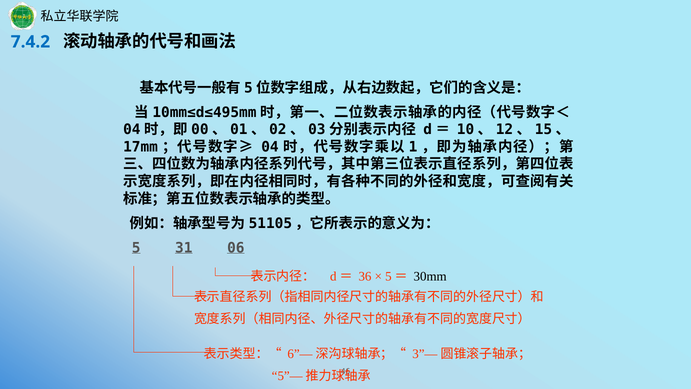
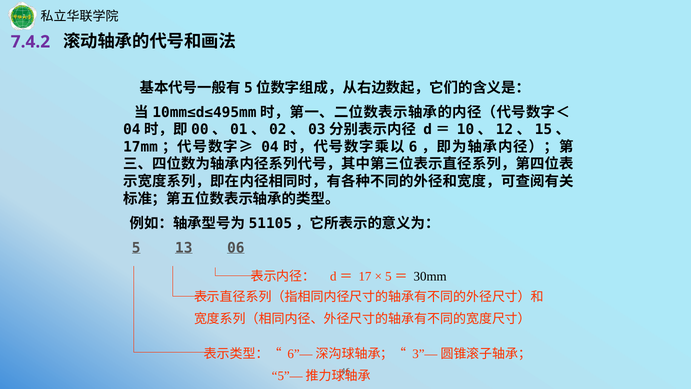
7.4.2 colour: blue -> purple
1: 1 -> 6
31: 31 -> 13
36: 36 -> 17
